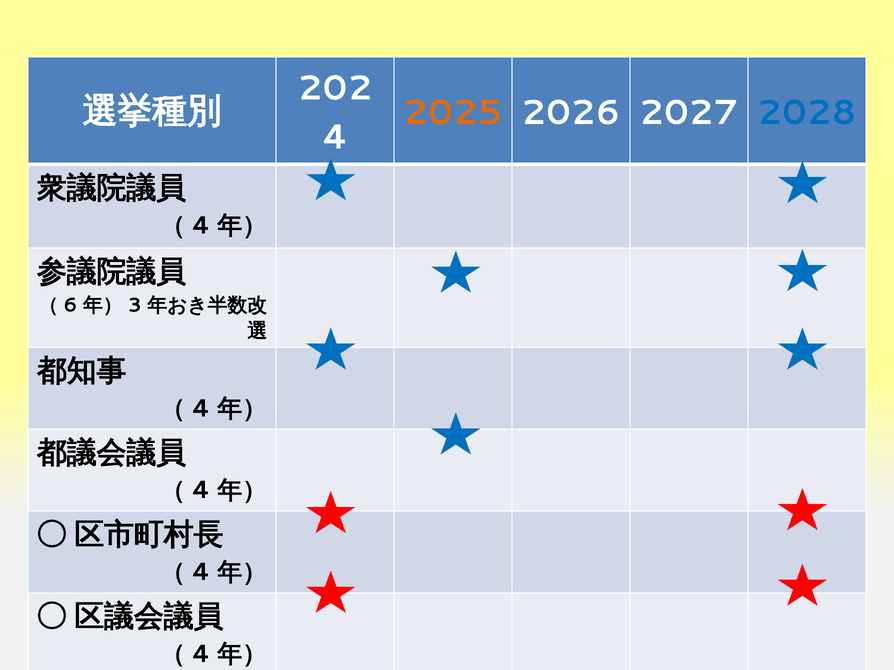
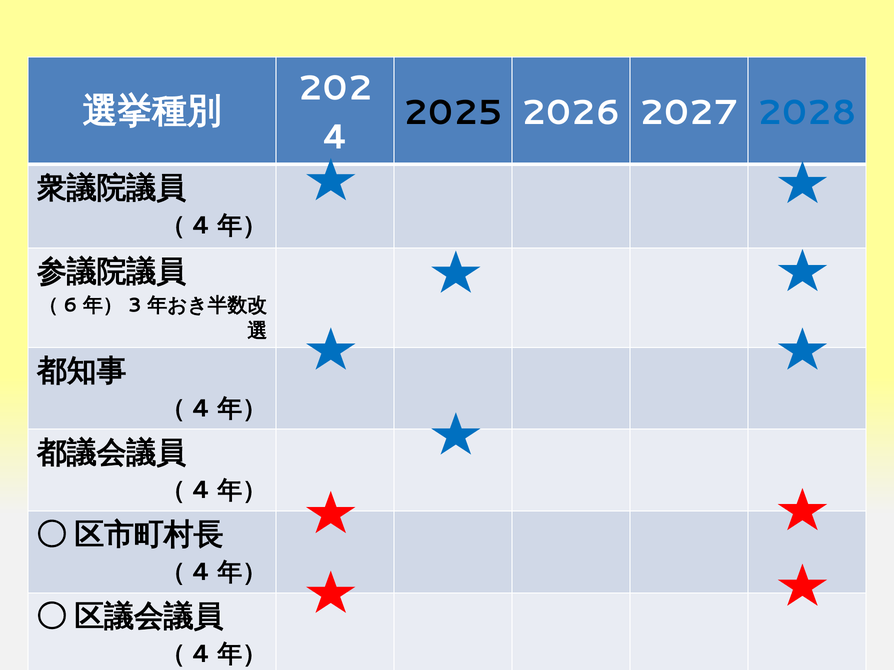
2025 colour: orange -> black
